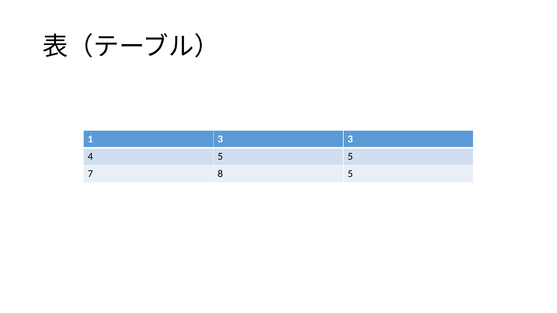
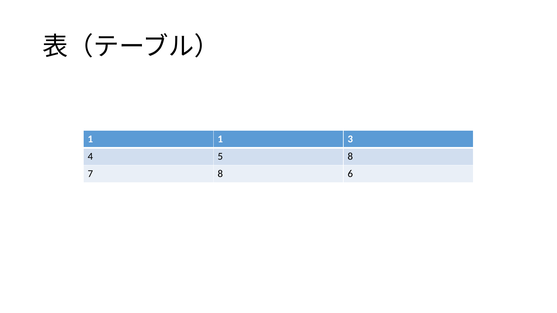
1 3: 3 -> 1
5 5: 5 -> 8
8 5: 5 -> 6
